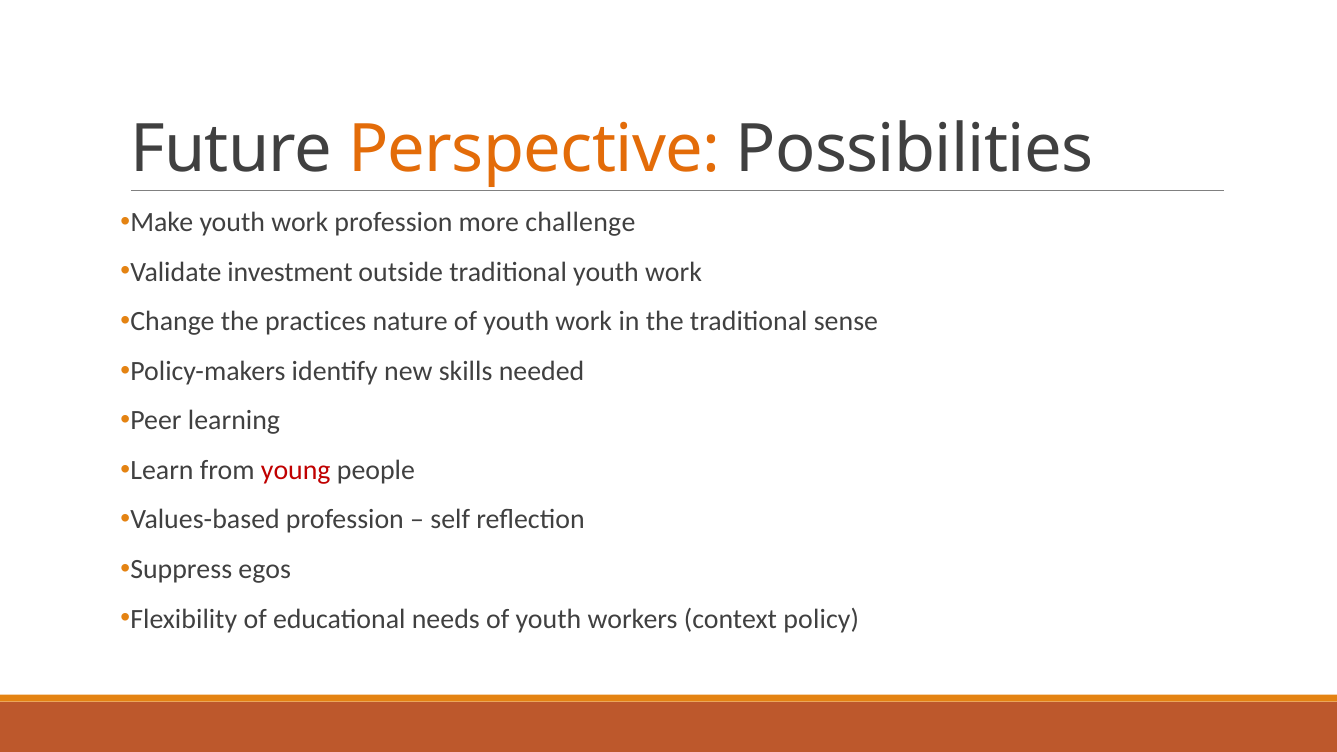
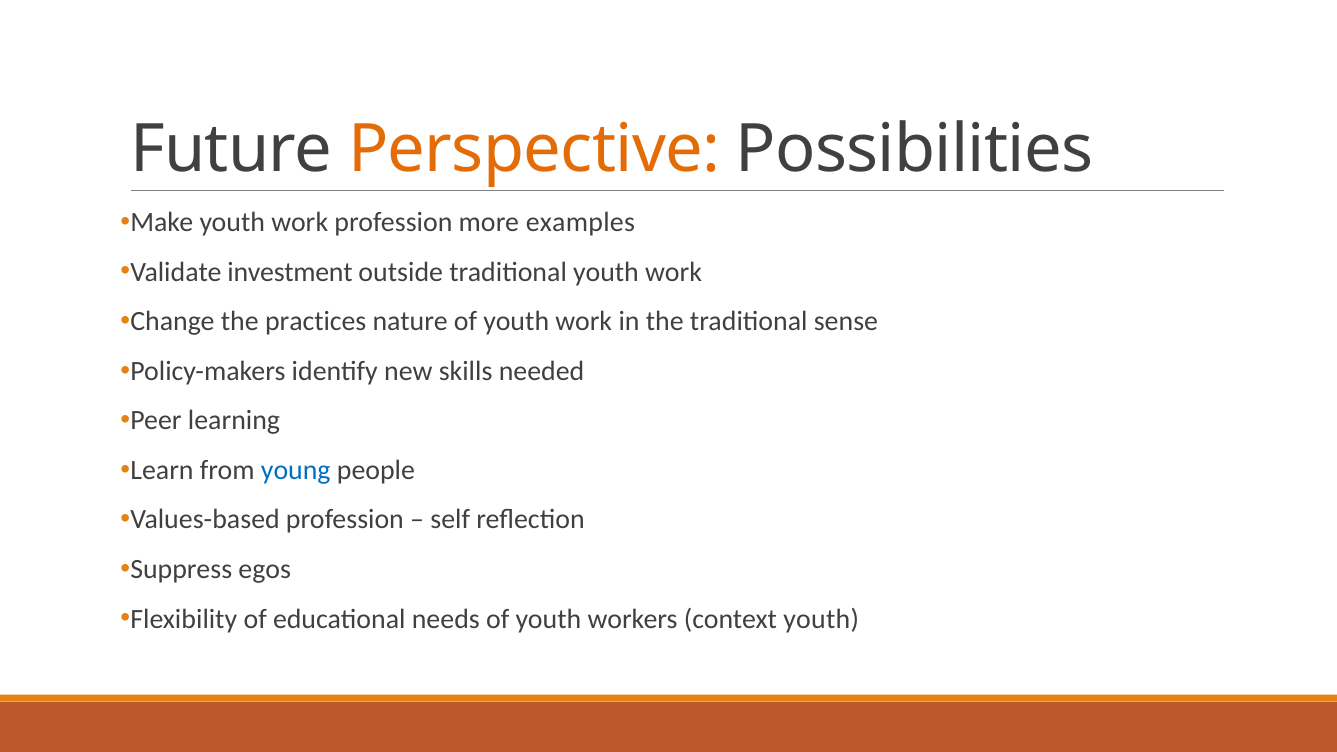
challenge: challenge -> examples
young colour: red -> blue
context policy: policy -> youth
